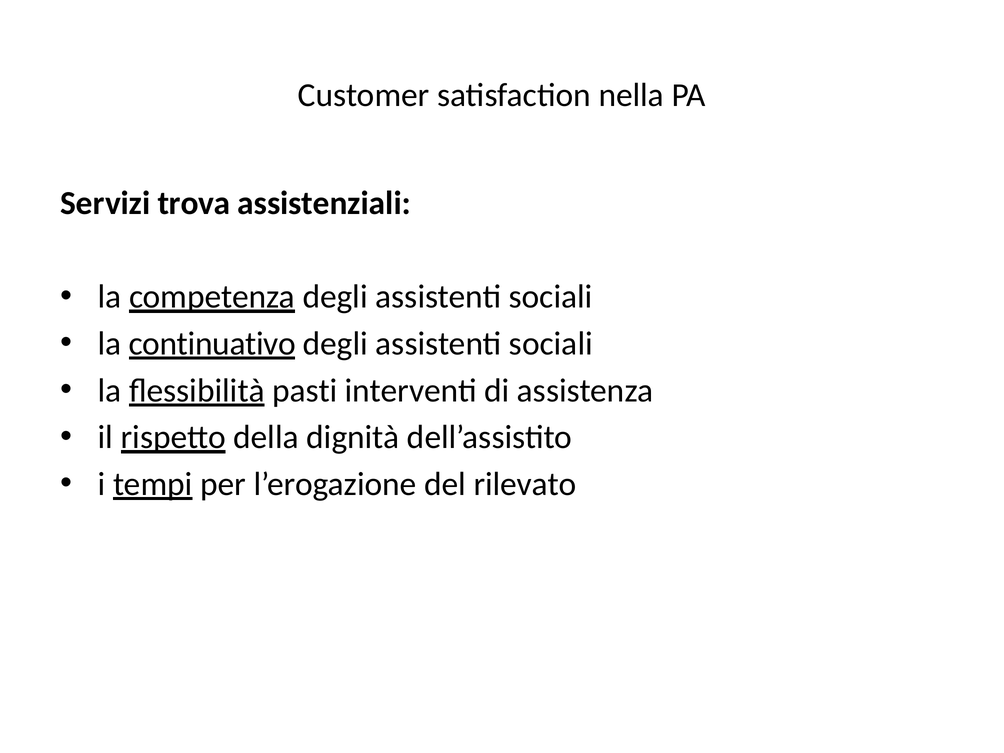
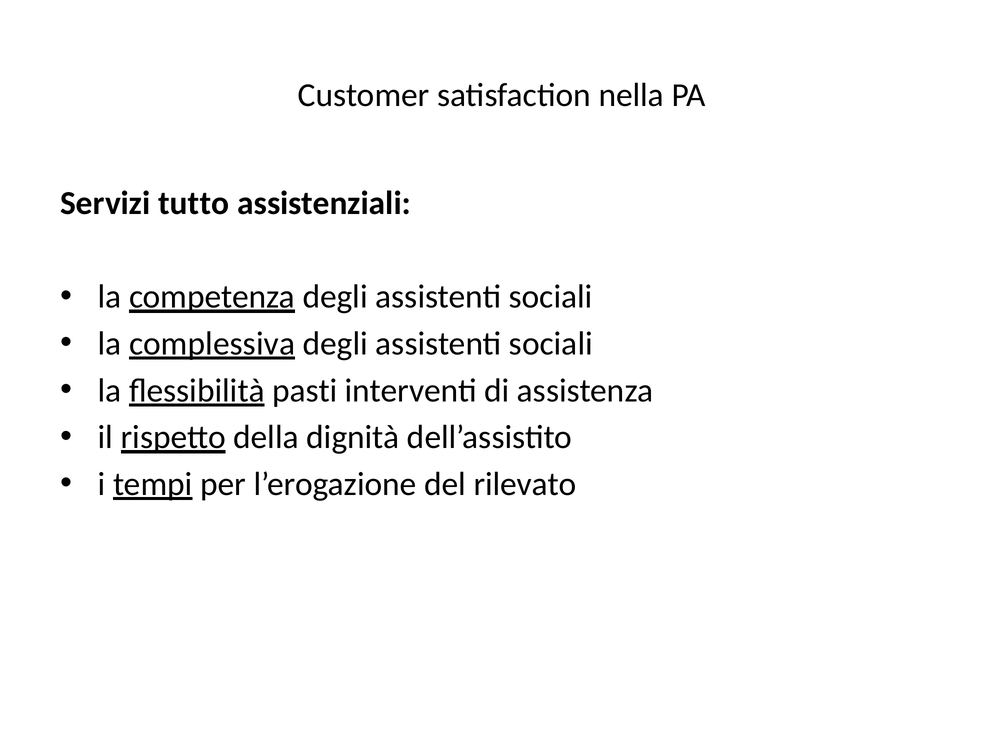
trova: trova -> tutto
continuativo: continuativo -> complessiva
